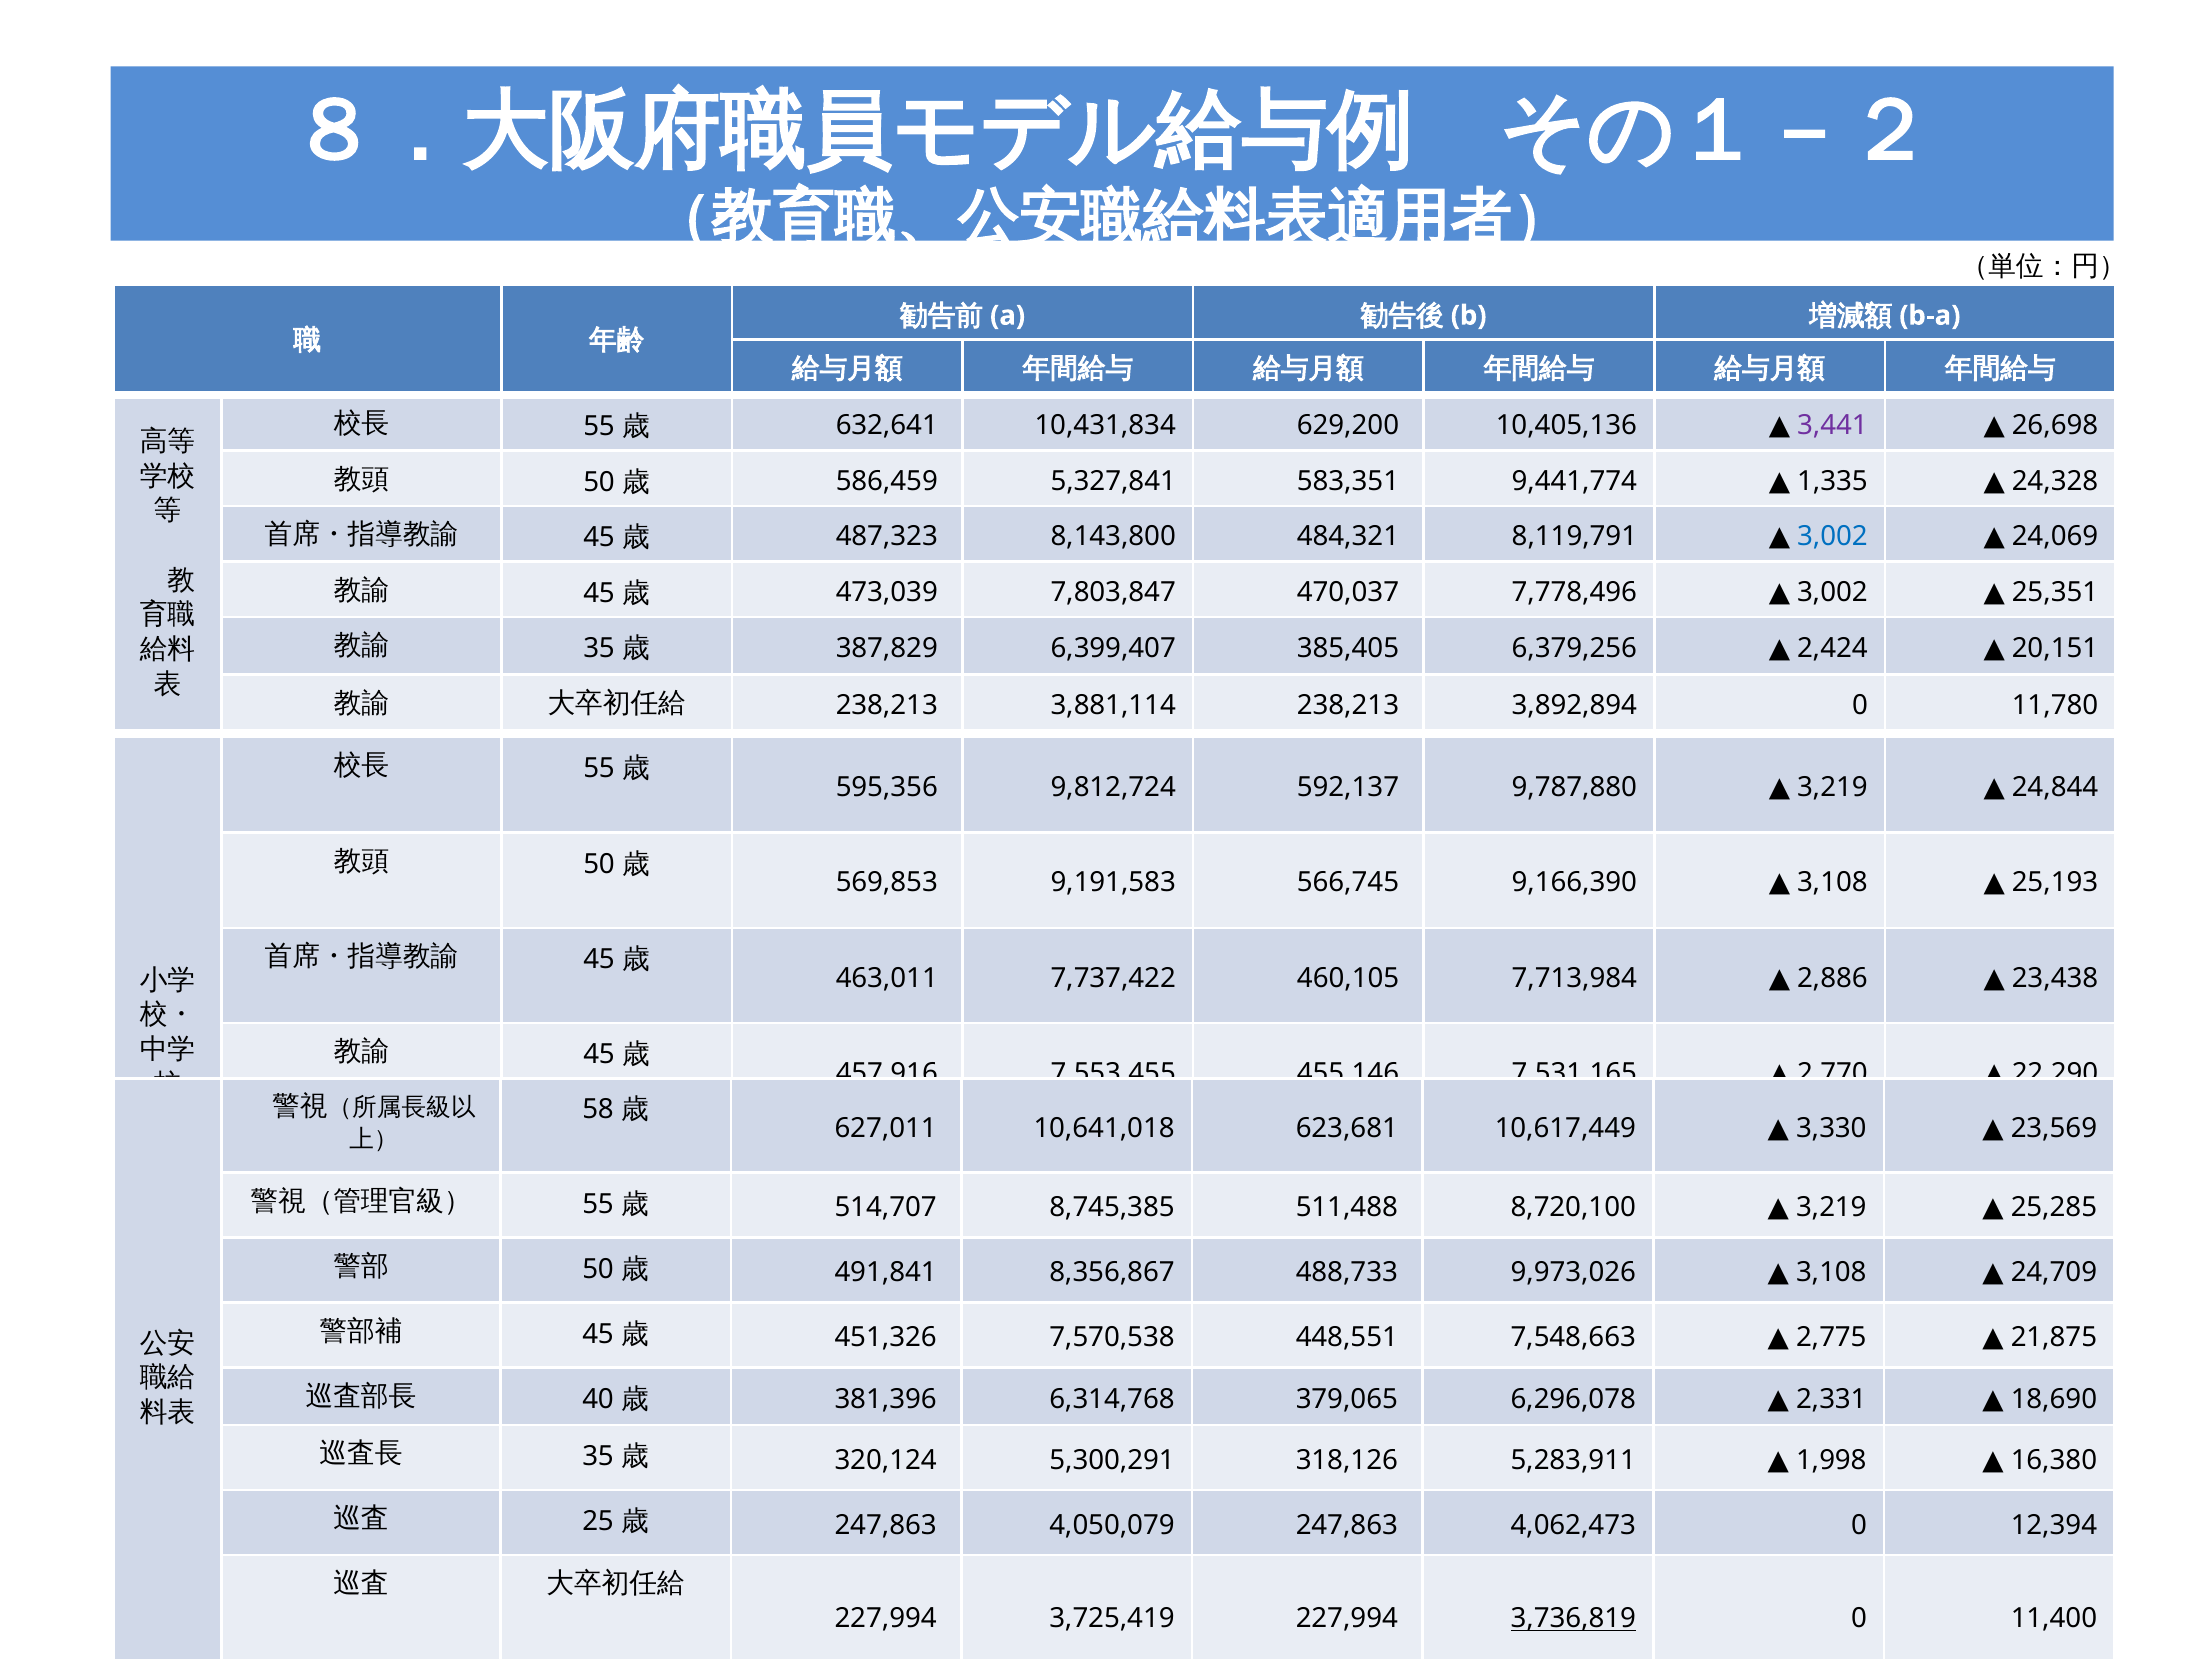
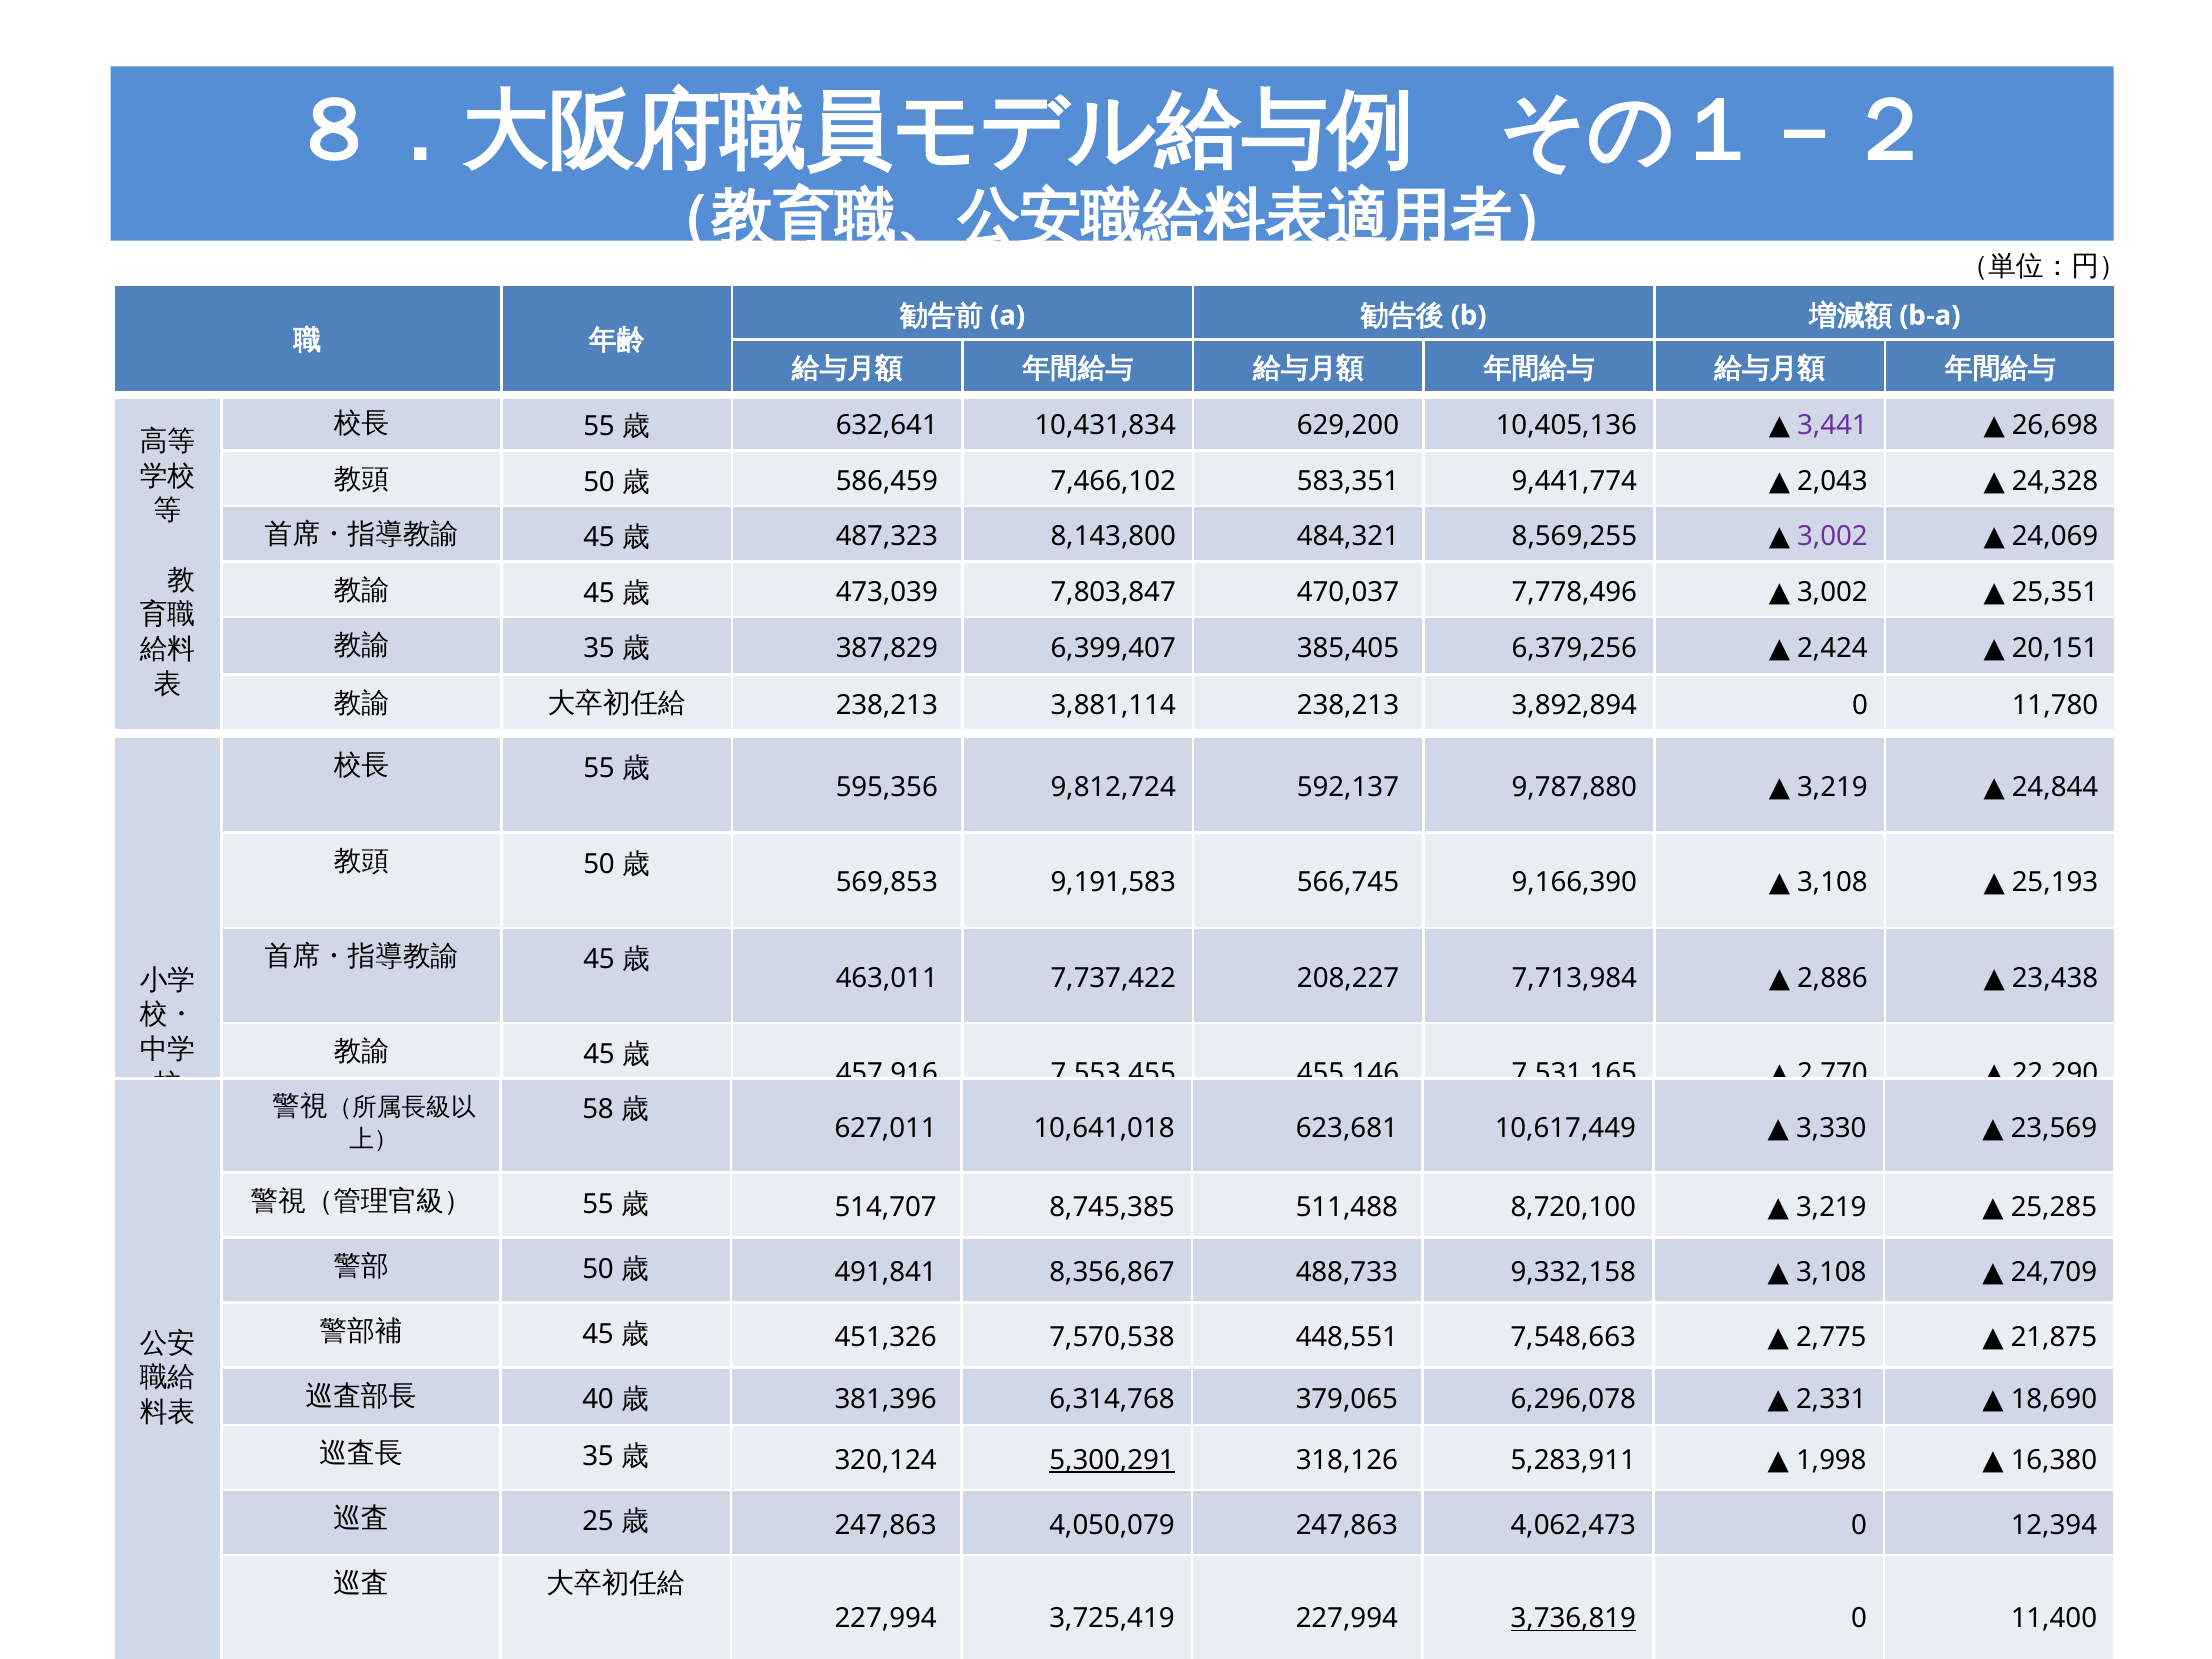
5,327,841: 5,327,841 -> 7,466,102
1,335: 1,335 -> 2,043
8,119,791: 8,119,791 -> 8,569,255
3,002 at (1832, 537) colour: blue -> purple
460,105: 460,105 -> 208,227
9,973,026: 9,973,026 -> 9,332,158
5,300,291 underline: none -> present
